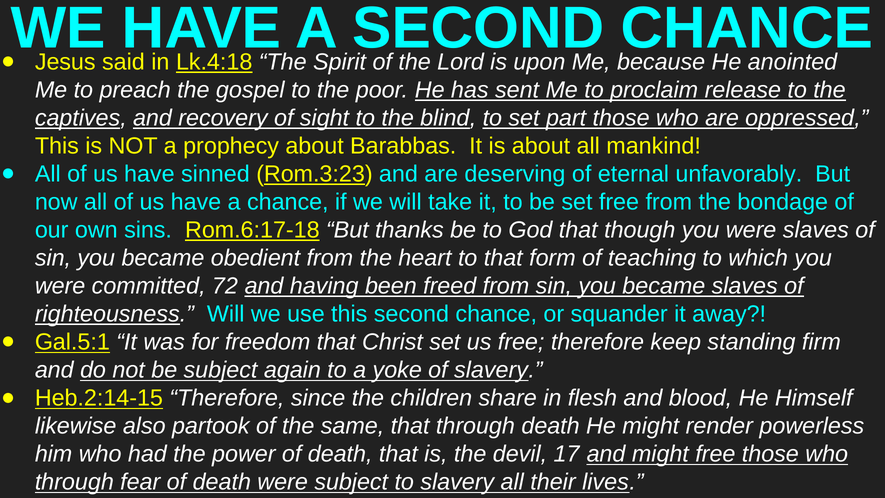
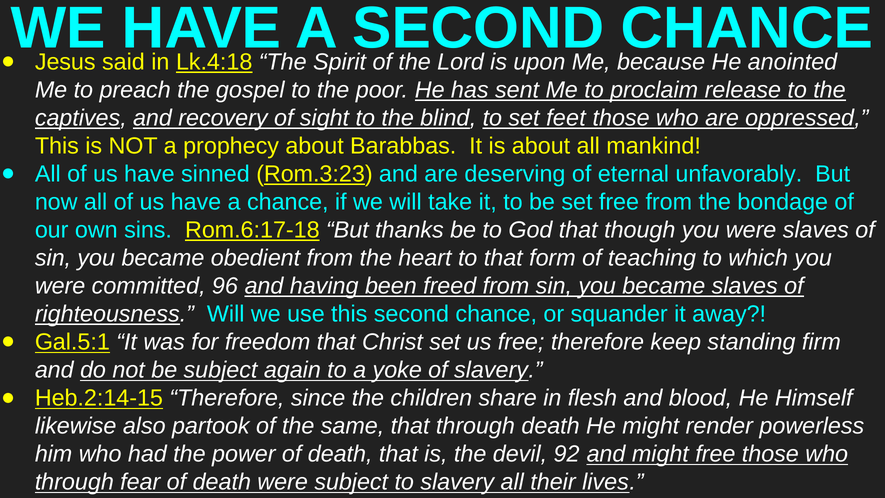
part: part -> feet
72: 72 -> 96
17: 17 -> 92
